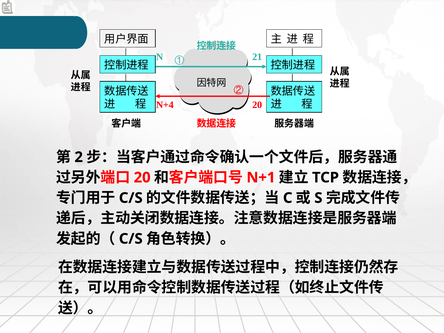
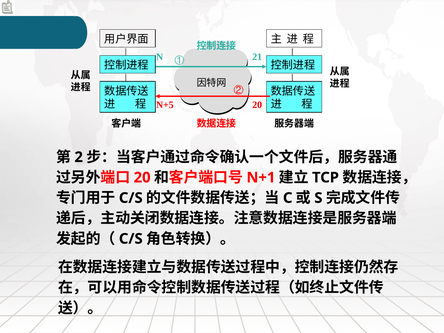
N+4: N+4 -> N+5
